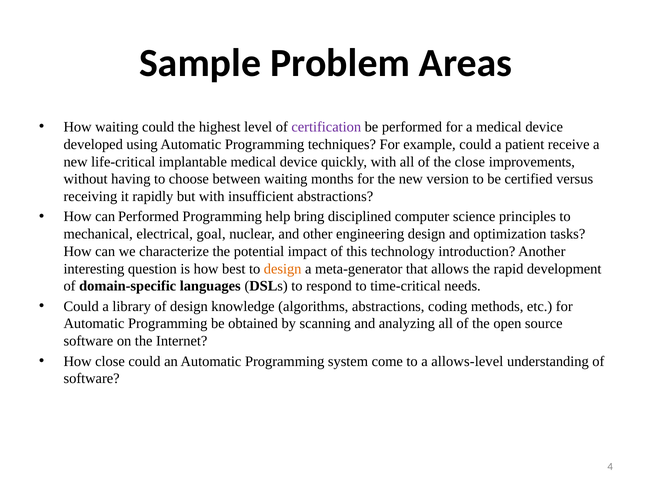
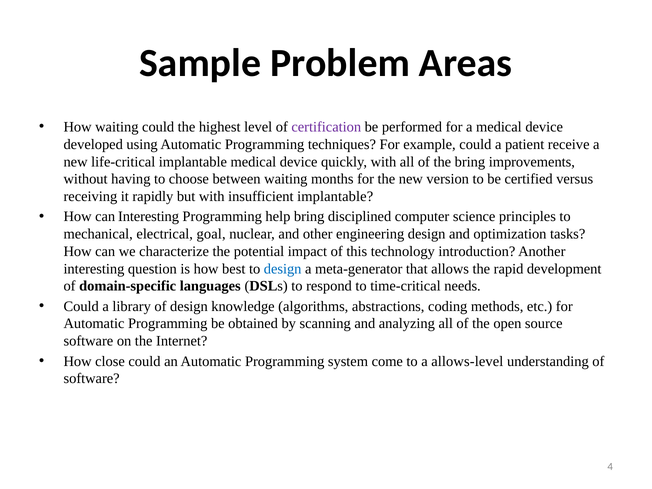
the close: close -> bring
insufficient abstractions: abstractions -> implantable
can Performed: Performed -> Interesting
design at (283, 269) colour: orange -> blue
